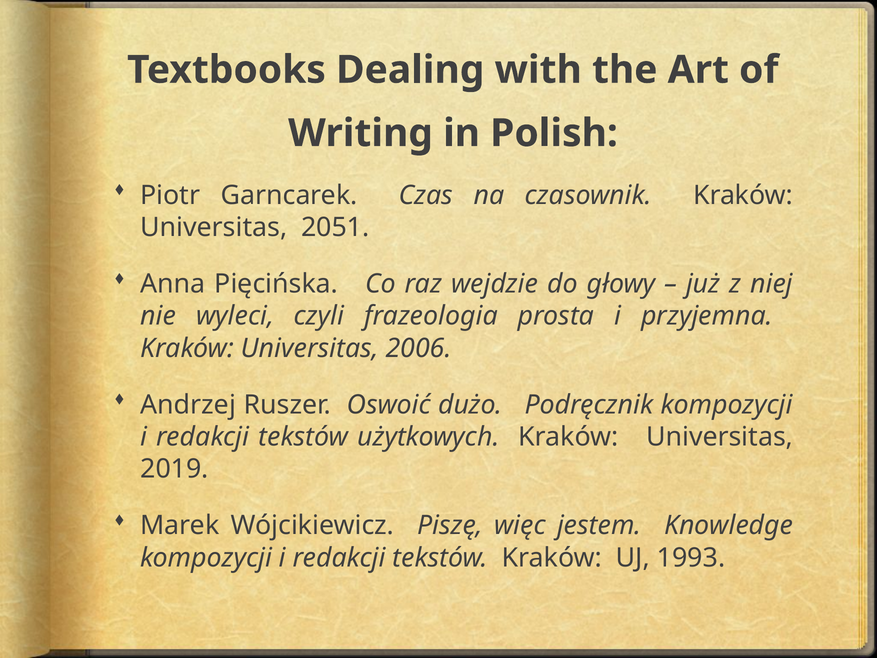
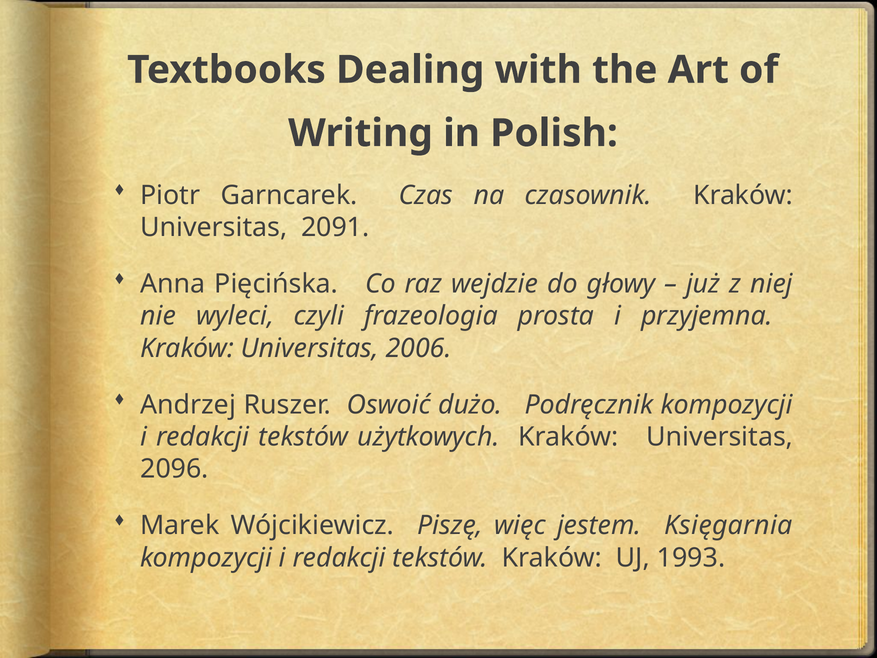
2051: 2051 -> 2091
2019: 2019 -> 2096
Knowledge: Knowledge -> Księgarnia
